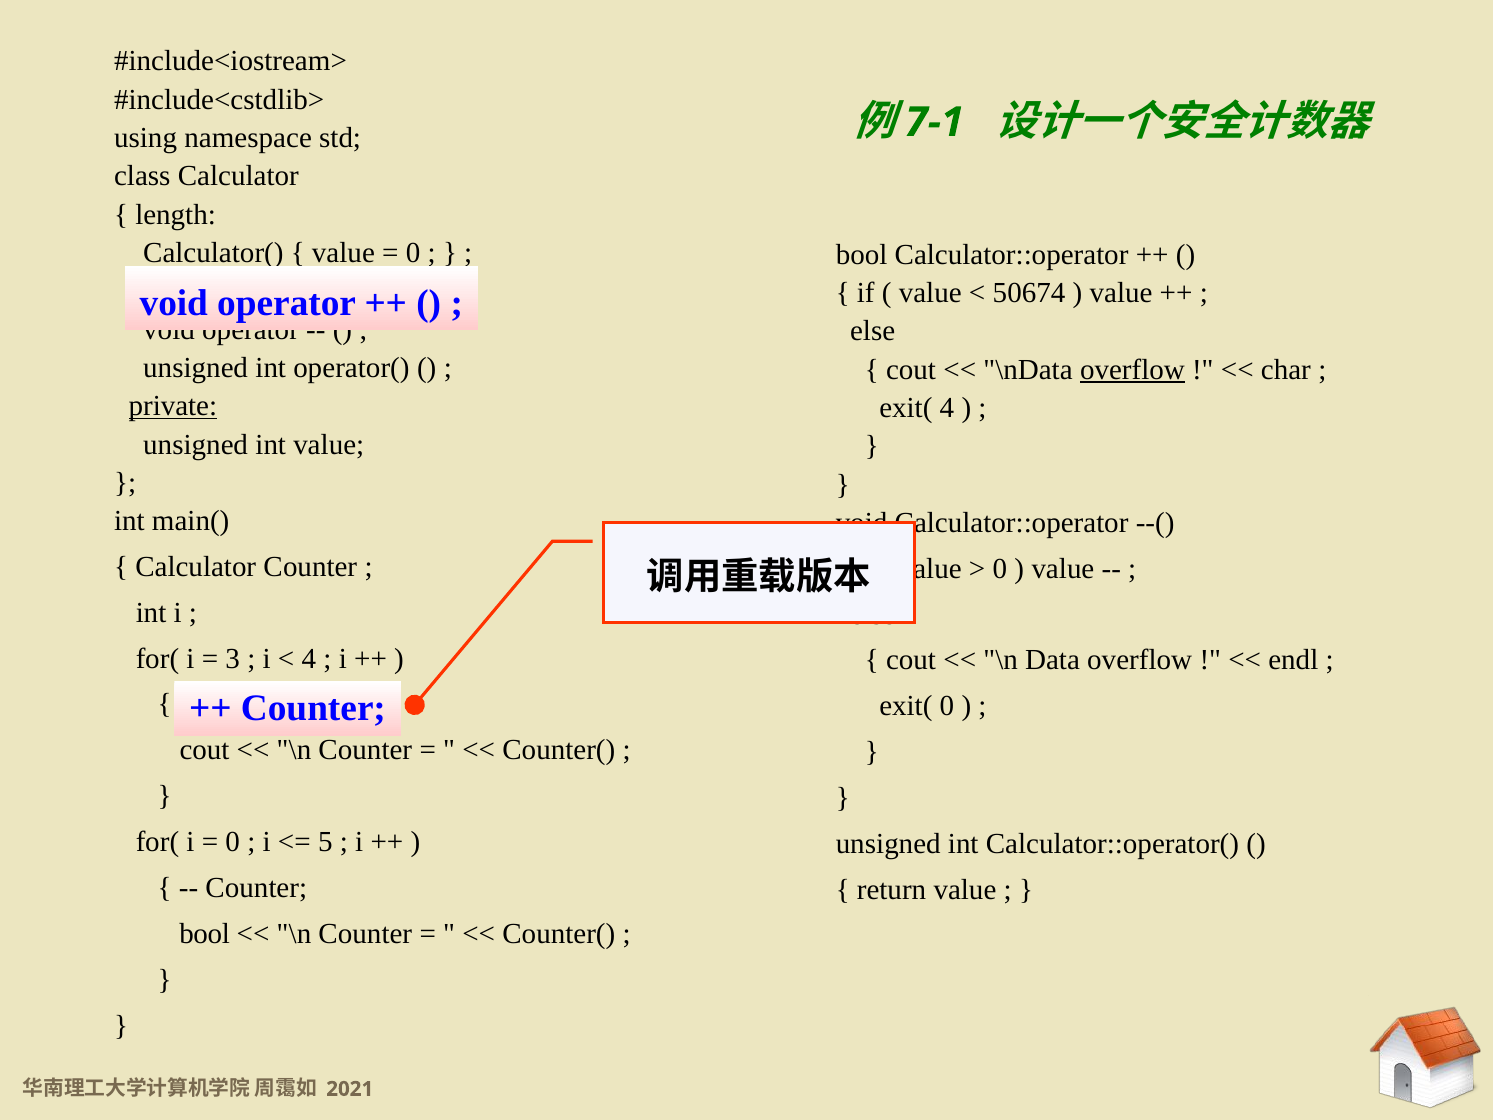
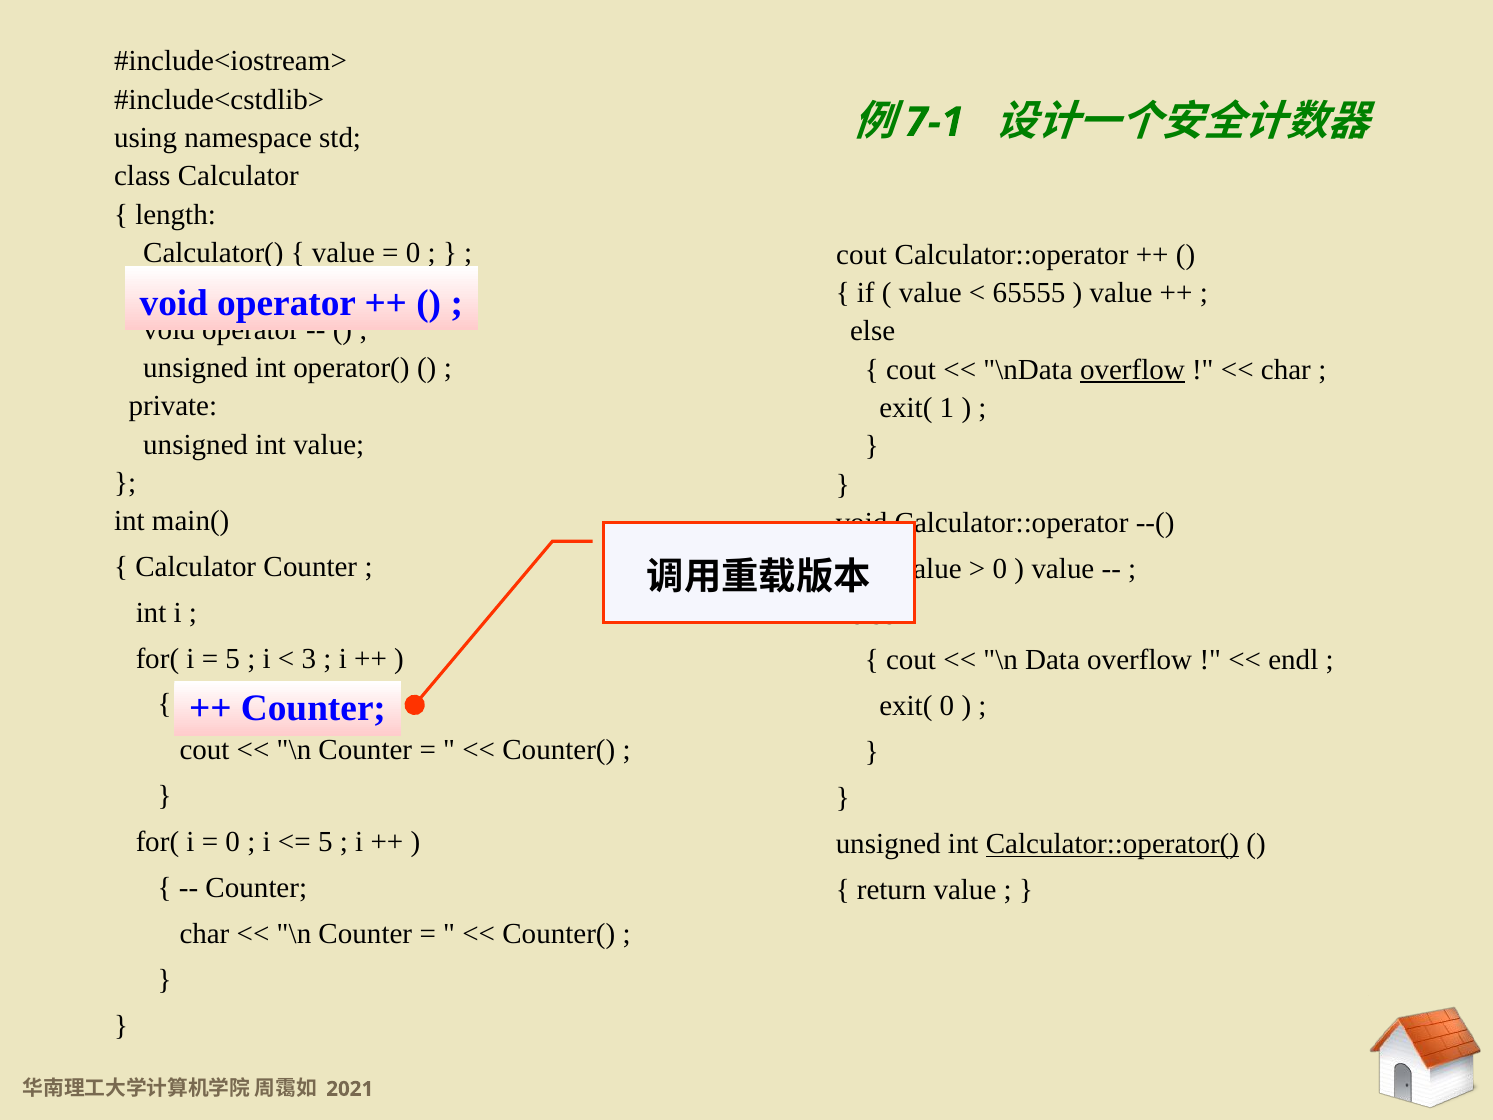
bool at (862, 255): bool -> cout
50674: 50674 -> 65555
private underline: present -> none
exit( 4: 4 -> 1
3 at (233, 658): 3 -> 5
4 at (309, 658): 4 -> 3
Calculator::operator( underline: none -> present
bool at (205, 934): bool -> char
